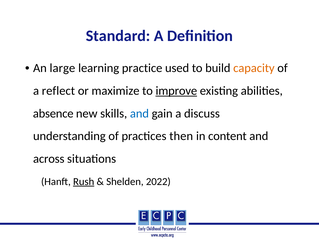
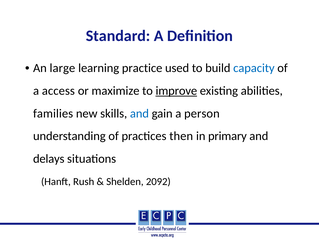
capacity colour: orange -> blue
reflect: reflect -> access
absence: absence -> families
discuss: discuss -> person
content: content -> primary
across: across -> delays
Rush underline: present -> none
2022: 2022 -> 2092
